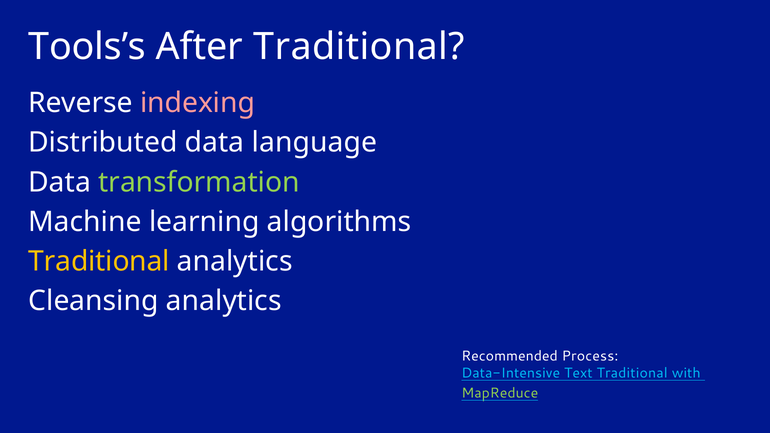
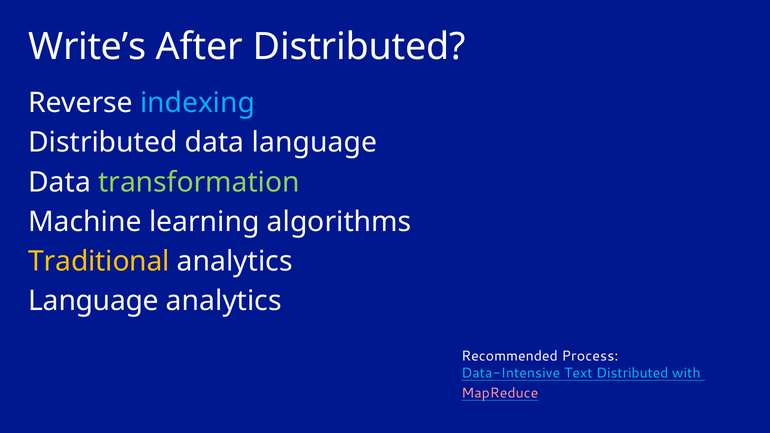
Tools’s: Tools’s -> Write’s
After Traditional: Traditional -> Distributed
indexing colour: pink -> light blue
Cleansing at (93, 301): Cleansing -> Language
Text Traditional: Traditional -> Distributed
MapReduce colour: light green -> pink
